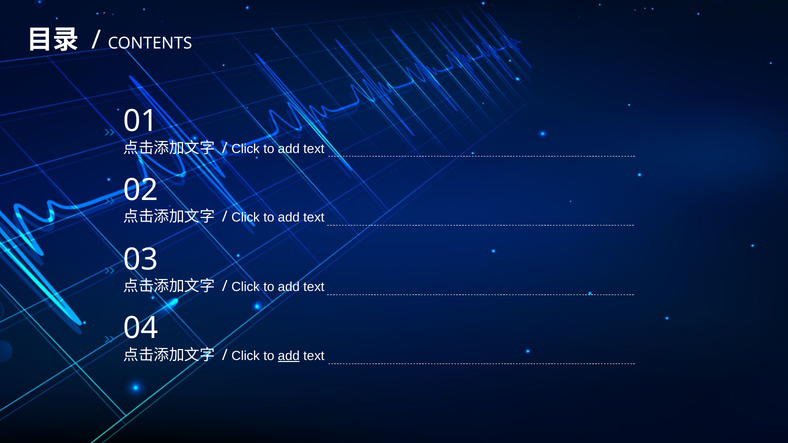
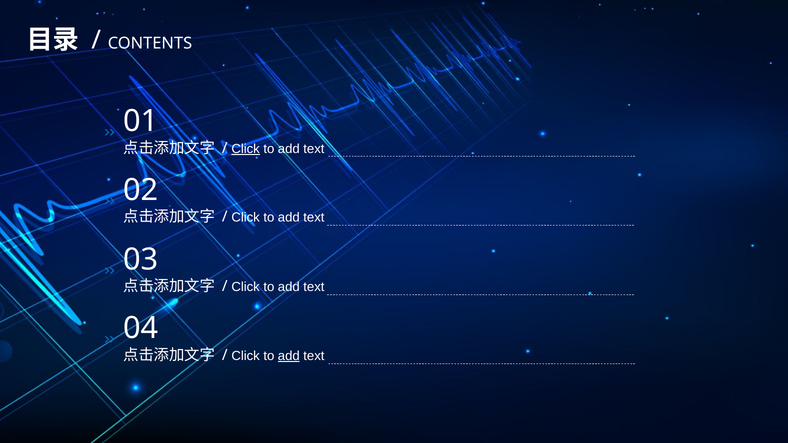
Click at (246, 149) underline: none -> present
